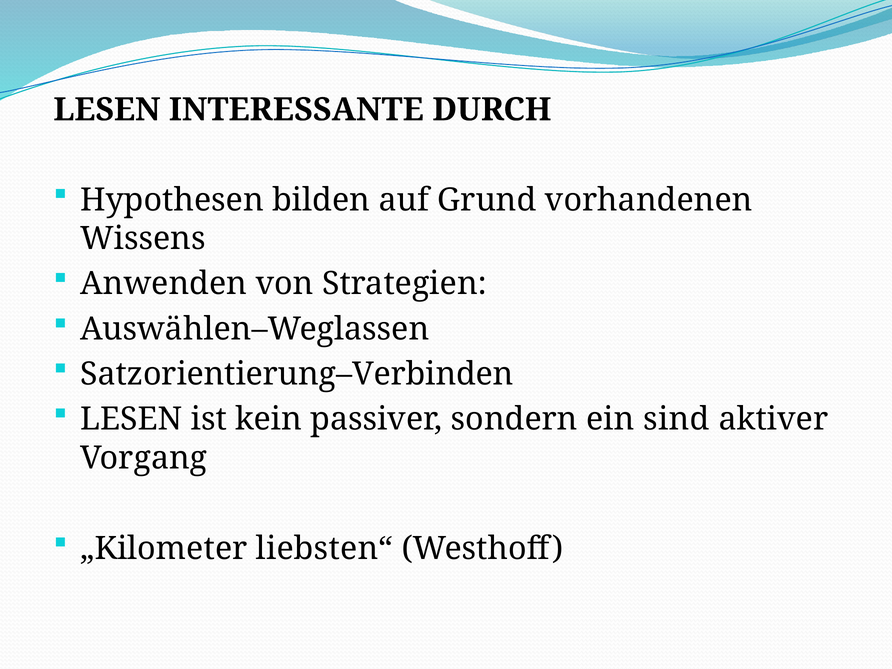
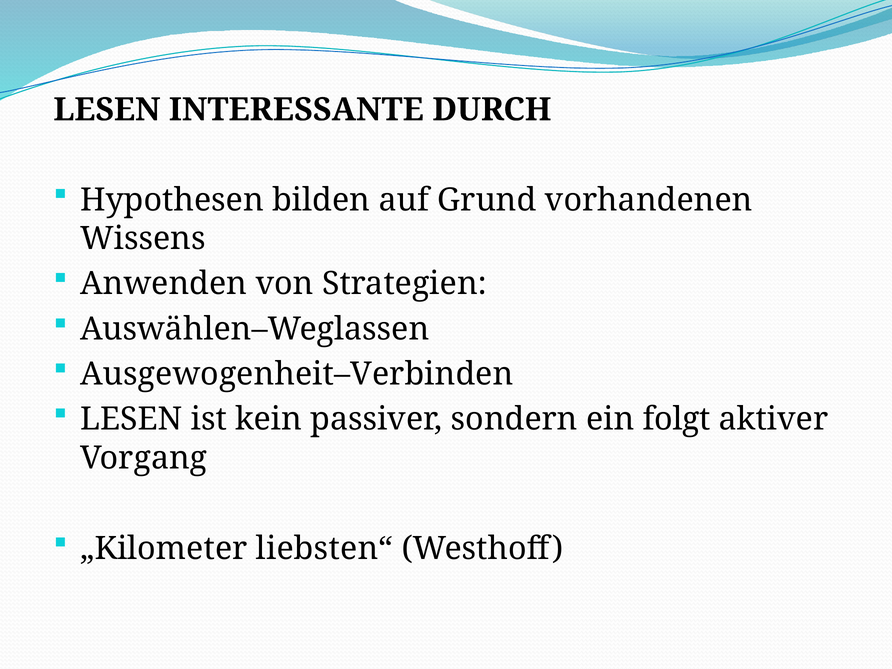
Satzorientierung–Verbinden: Satzorientierung–Verbinden -> Ausgewogenheit–Verbinden
sind: sind -> folgt
